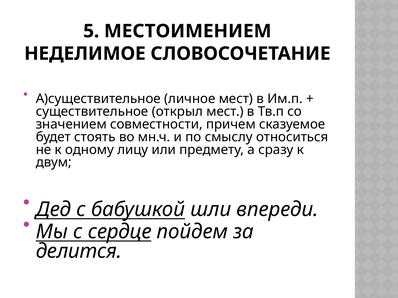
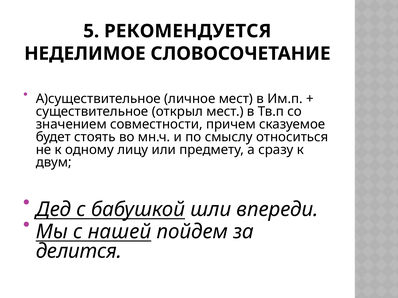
МЕСТОИМЕНИЕМ: МЕСТОИМЕНИЕМ -> РЕКОМЕНДУЕТСЯ
сердце: сердце -> нашей
